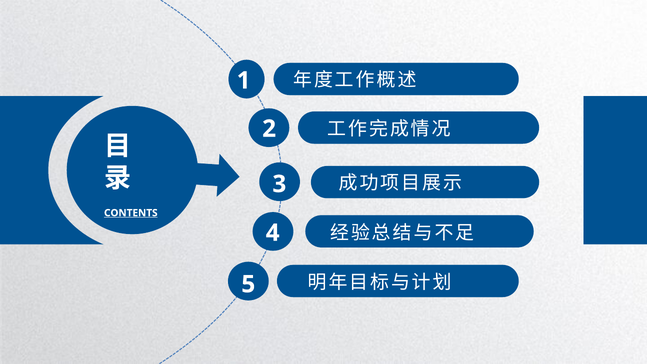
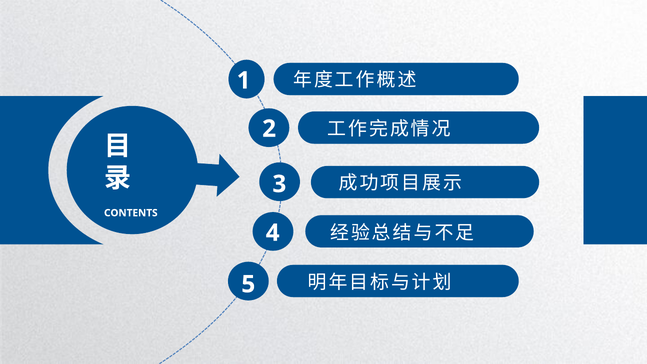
CONTENTS underline: present -> none
